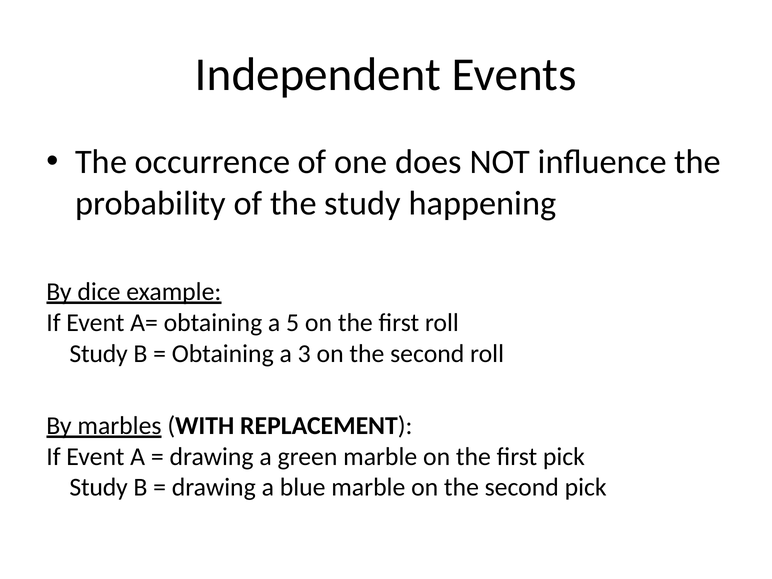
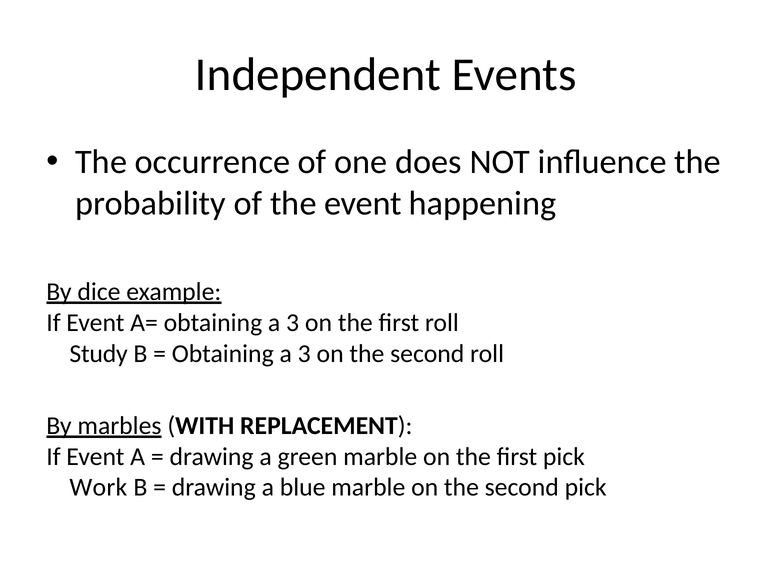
the study: study -> event
A= obtaining a 5: 5 -> 3
Study at (99, 487): Study -> Work
